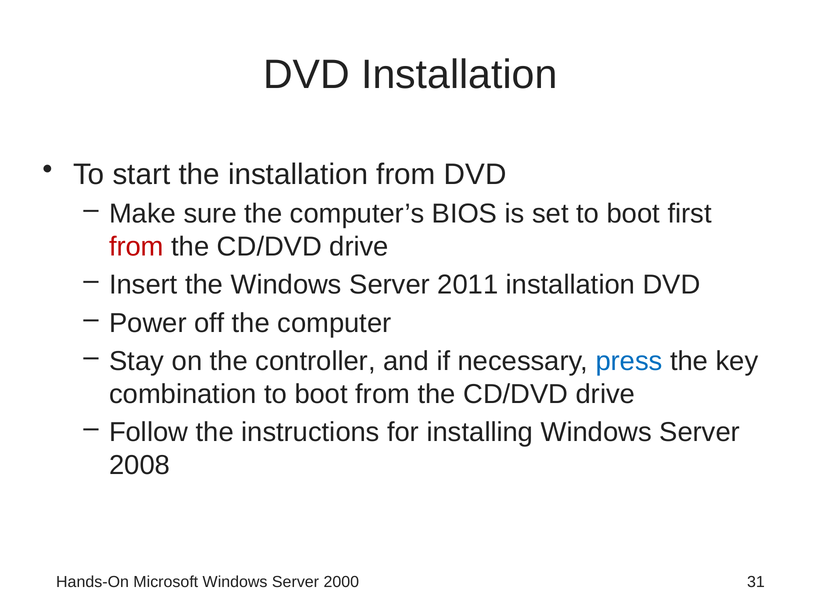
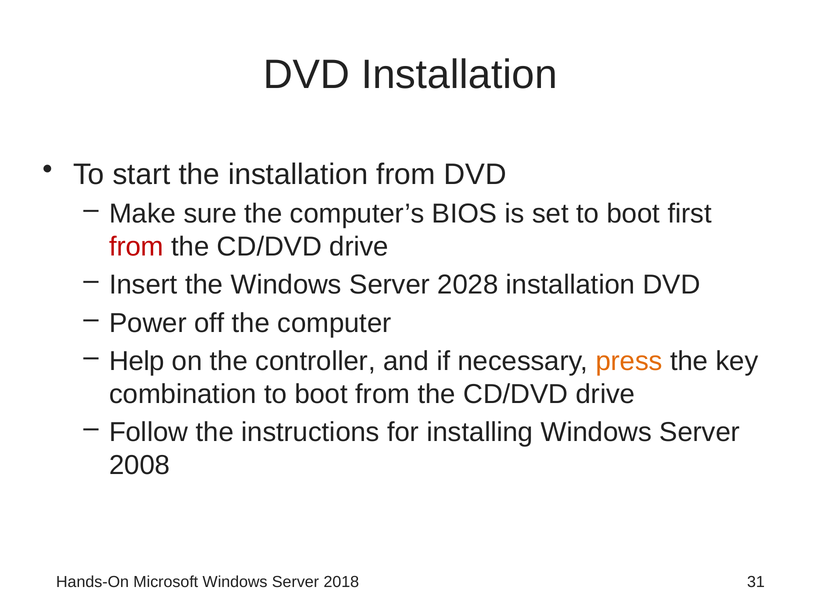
2011: 2011 -> 2028
Stay: Stay -> Help
press colour: blue -> orange
2000: 2000 -> 2018
